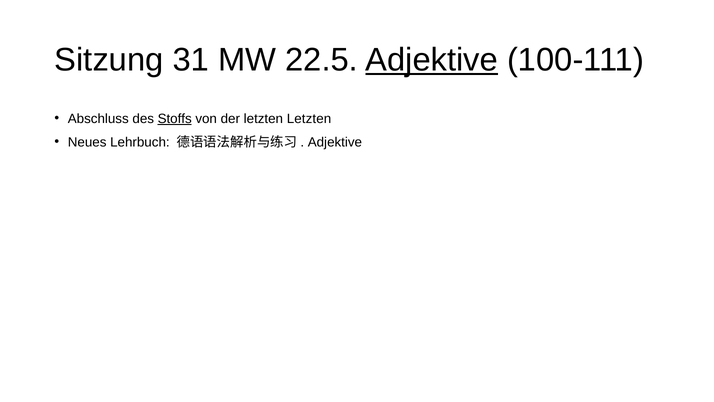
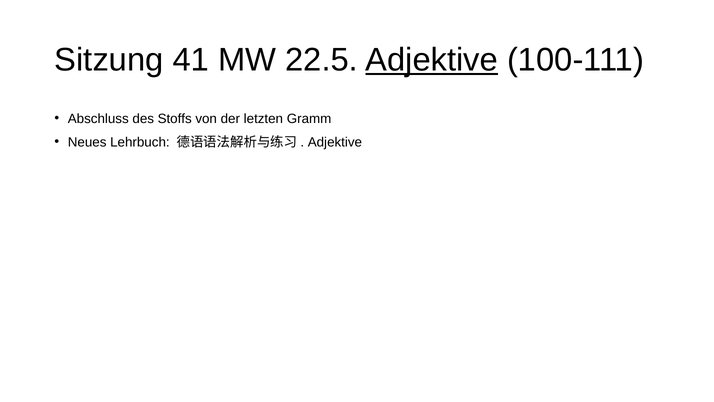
31: 31 -> 41
Stoffs underline: present -> none
letzten Letzten: Letzten -> Gramm
